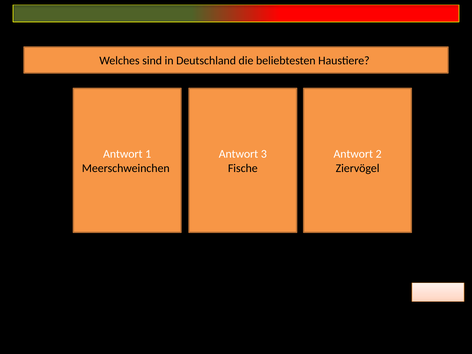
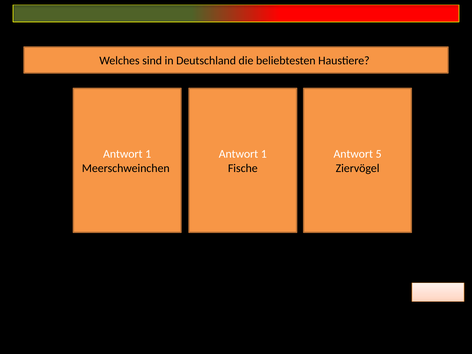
3 at (264, 154): 3 -> 1
2: 2 -> 5
